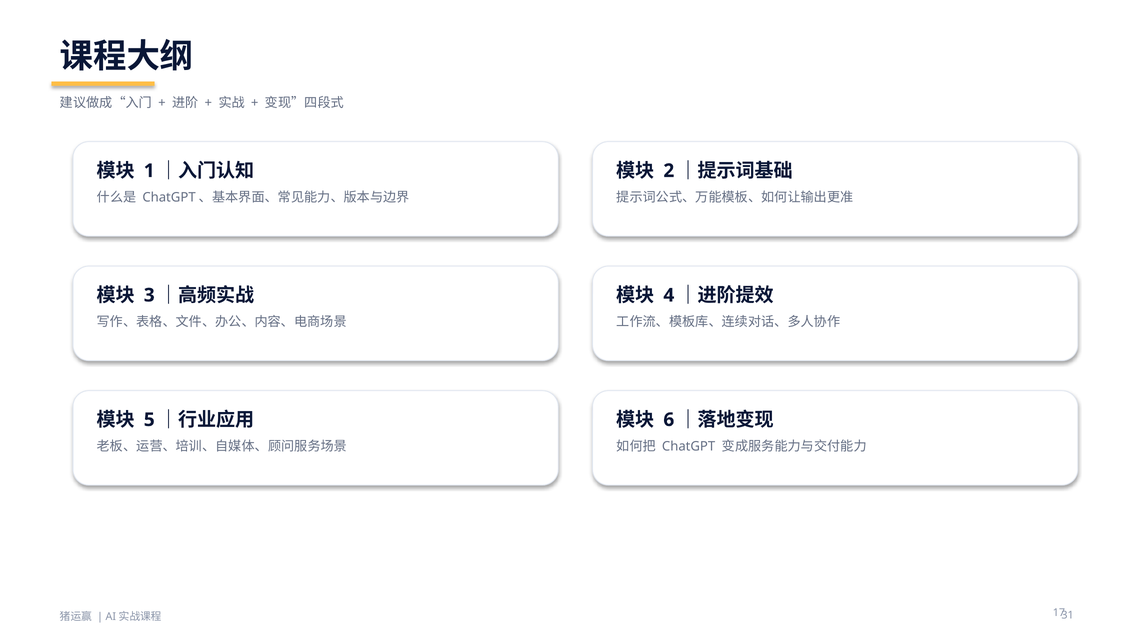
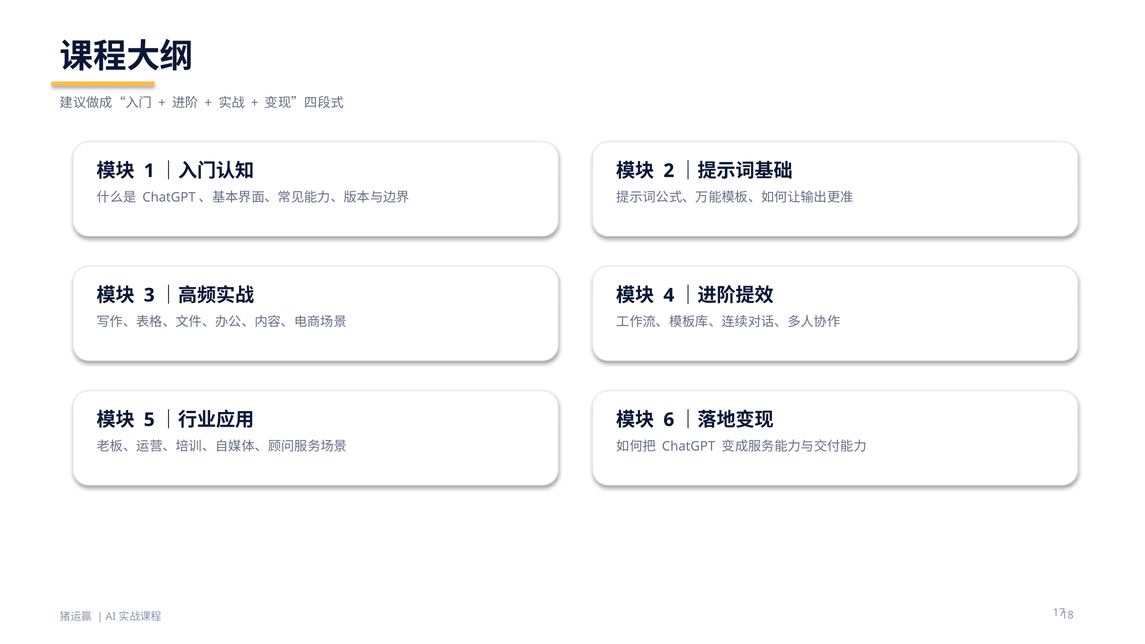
31: 31 -> 18
